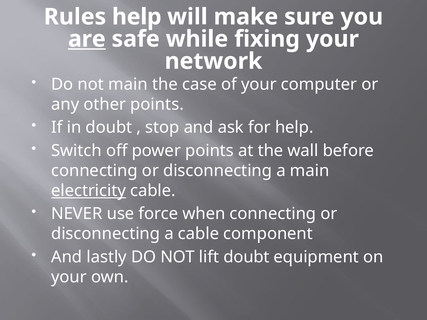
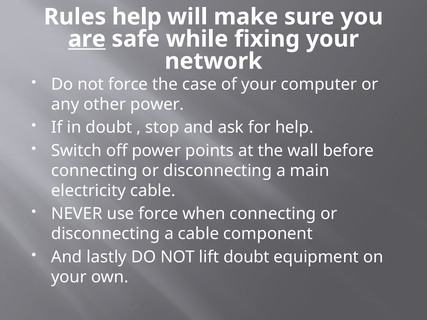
not main: main -> force
other points: points -> power
electricity underline: present -> none
